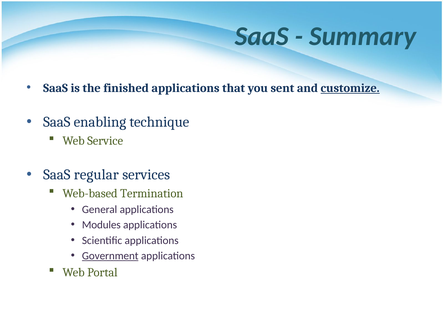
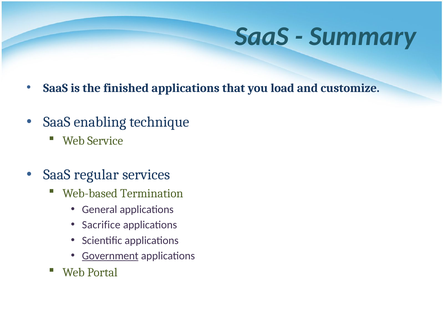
sent: sent -> load
customize underline: present -> none
Modules: Modules -> Sacrifice
